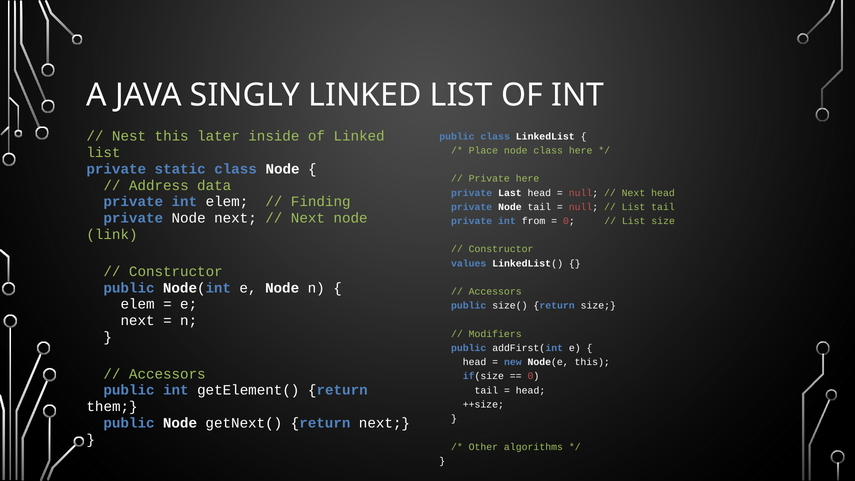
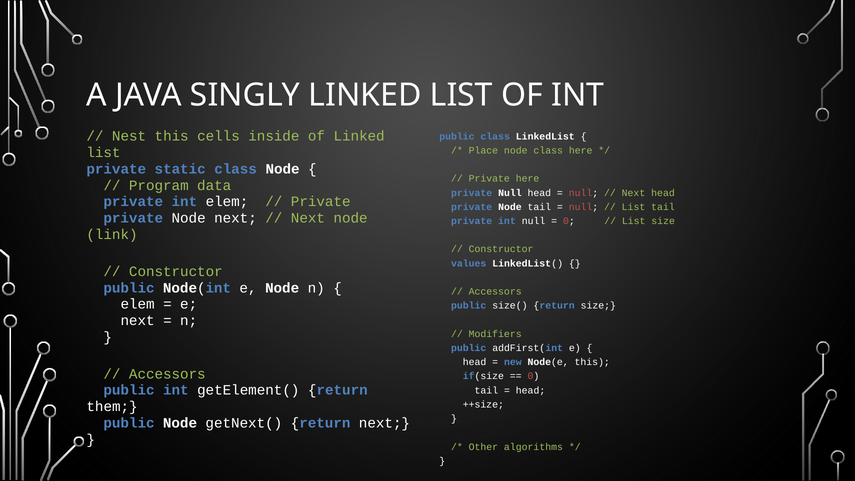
later: later -> cells
Address: Address -> Program
private Last: Last -> Null
Finding at (321, 202): Finding -> Private
int from: from -> null
